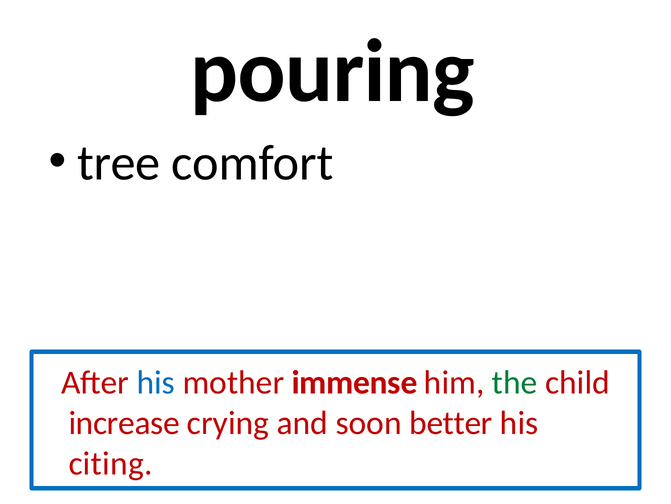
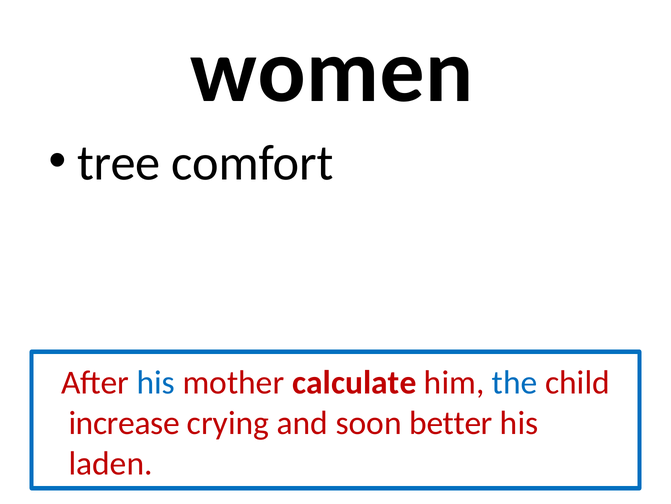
pouring: pouring -> women
immense: immense -> calculate
the colour: green -> blue
citing: citing -> laden
